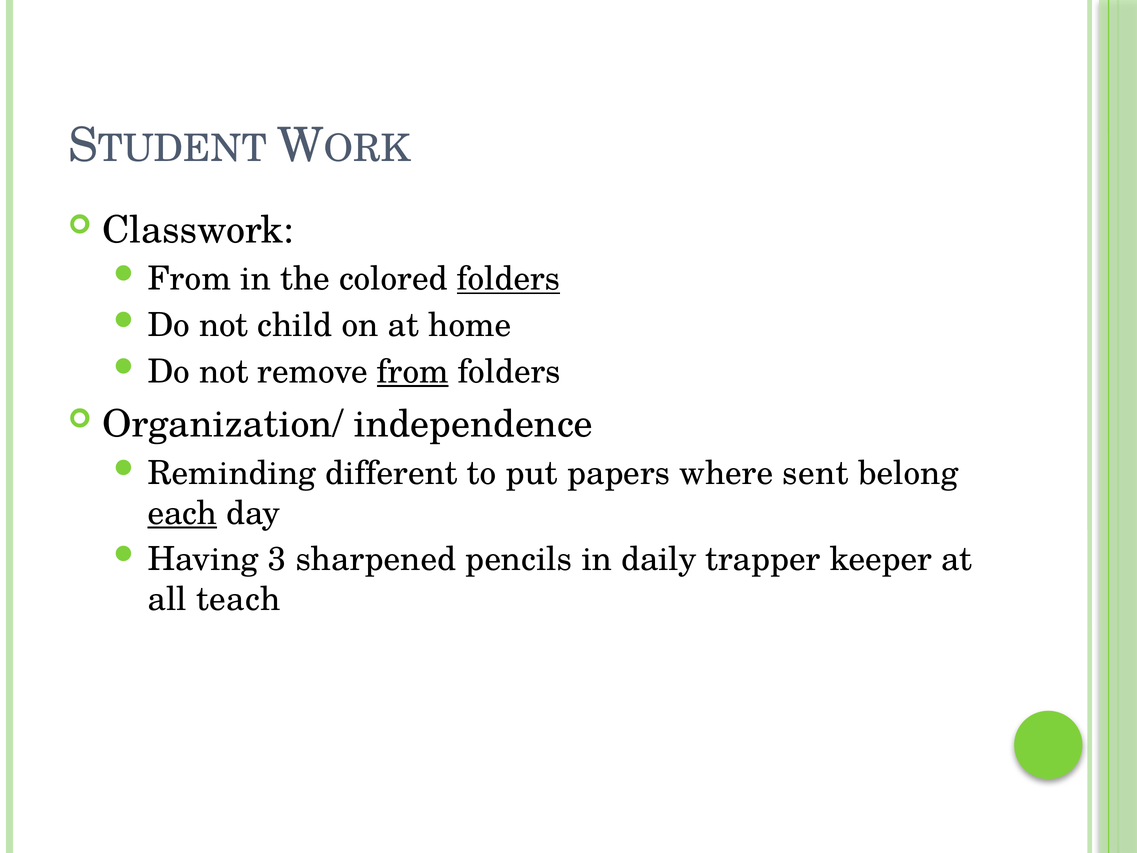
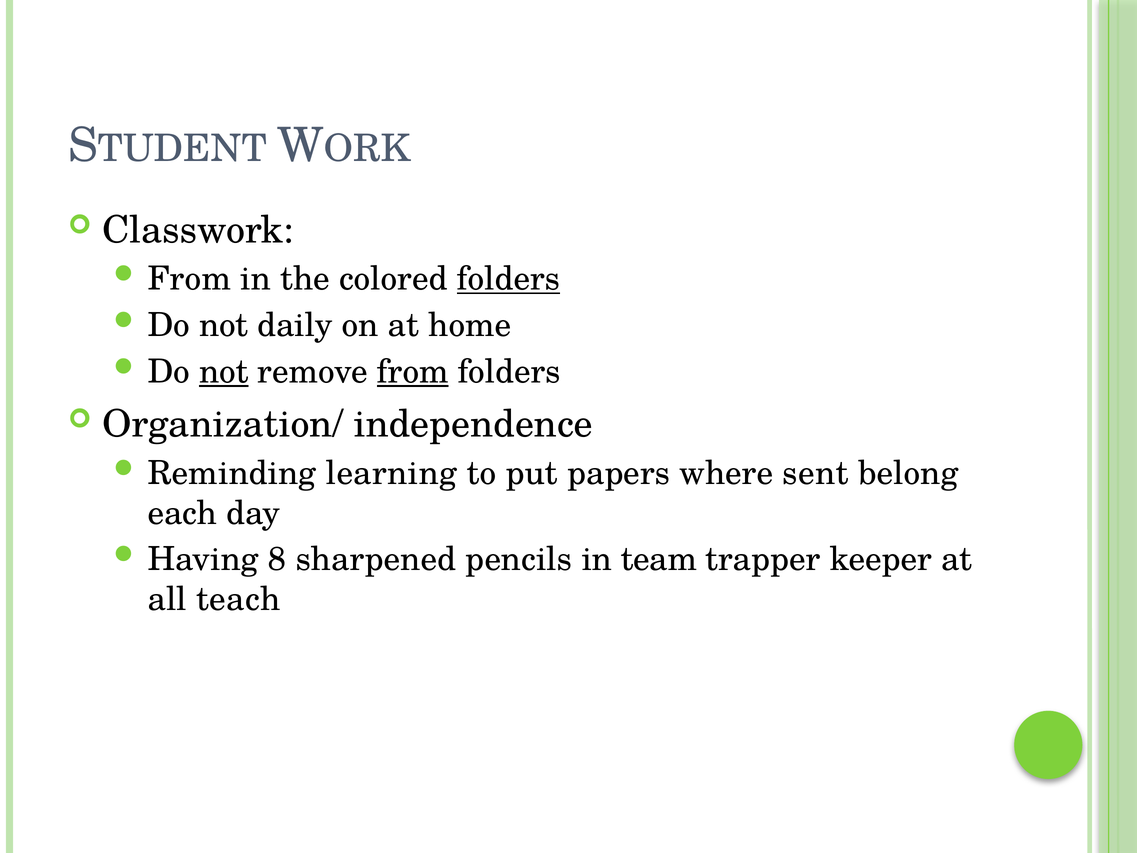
child: child -> daily
not at (224, 372) underline: none -> present
different: different -> learning
each underline: present -> none
3: 3 -> 8
daily: daily -> team
